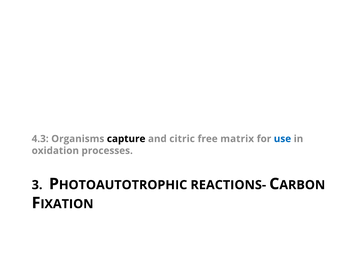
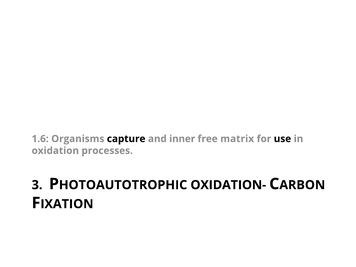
4.3: 4.3 -> 1.6
citric: citric -> inner
use colour: blue -> black
REACTIONS-: REACTIONS- -> OXIDATION-
